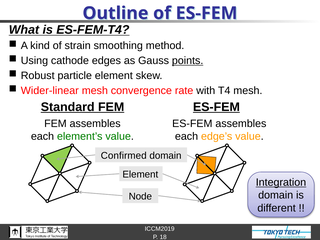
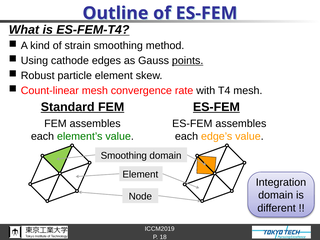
Wider-linear: Wider-linear -> Count-linear
Confirmed at (124, 156): Confirmed -> Smoothing
Integration underline: present -> none
